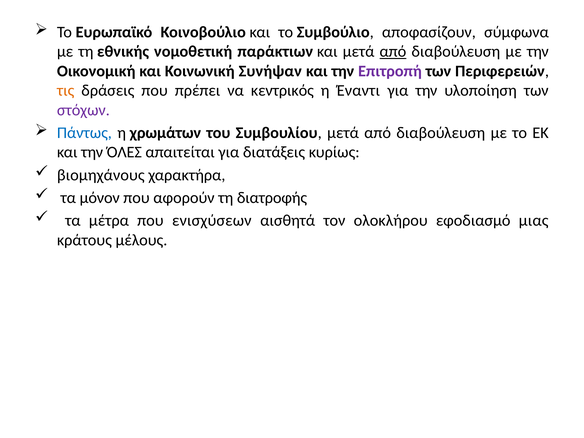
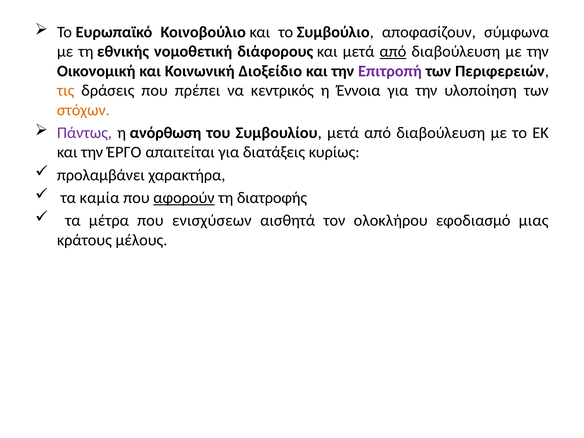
παράκτιων: παράκτιων -> διάφορους
Συνήψαν: Συνήψαν -> Διοξείδιο
Έναντι: Έναντι -> Έννοια
στόχων colour: purple -> orange
Πάντως colour: blue -> purple
χρωμάτων: χρωμάτων -> ανόρθωση
ΌΛΕΣ: ΌΛΕΣ -> ΈΡΓΟ
βιομηχάνους: βιομηχάνους -> προλαμβάνει
μόνον: μόνον -> καμία
αφορούν underline: none -> present
